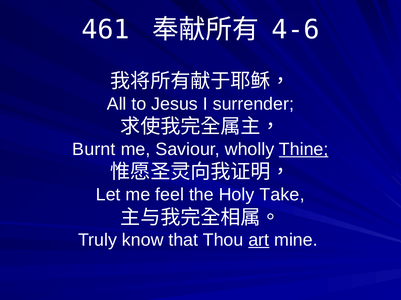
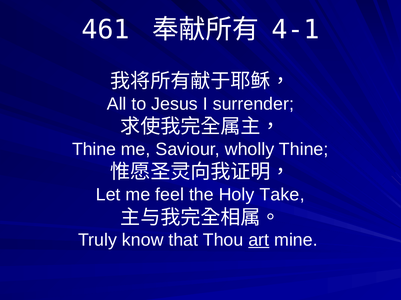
4-6: 4-6 -> 4-1
Burnt at (94, 150): Burnt -> Thine
Thine at (304, 150) underline: present -> none
